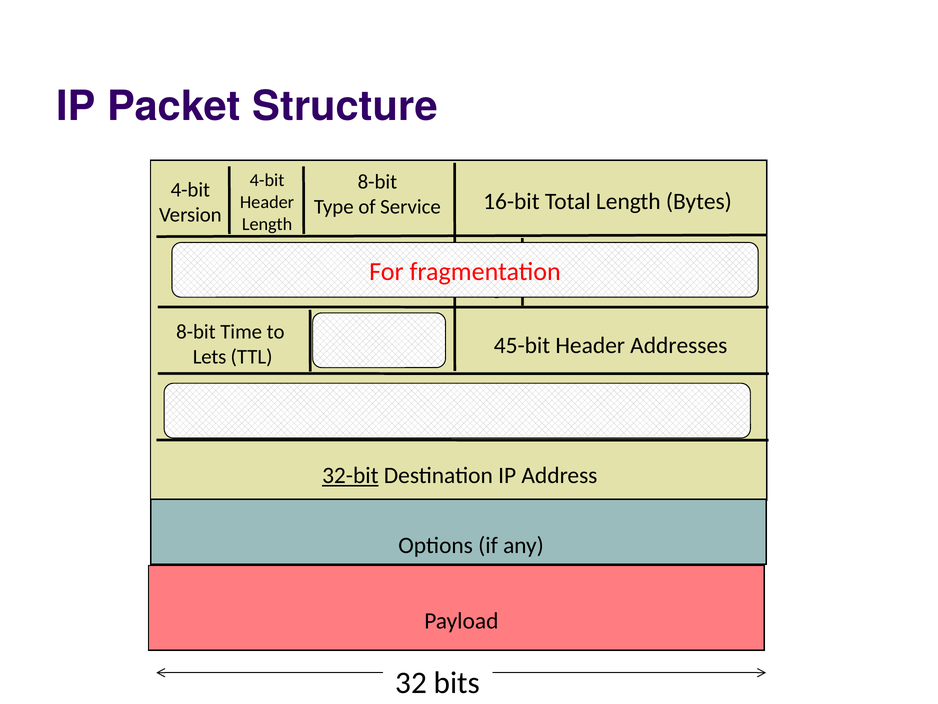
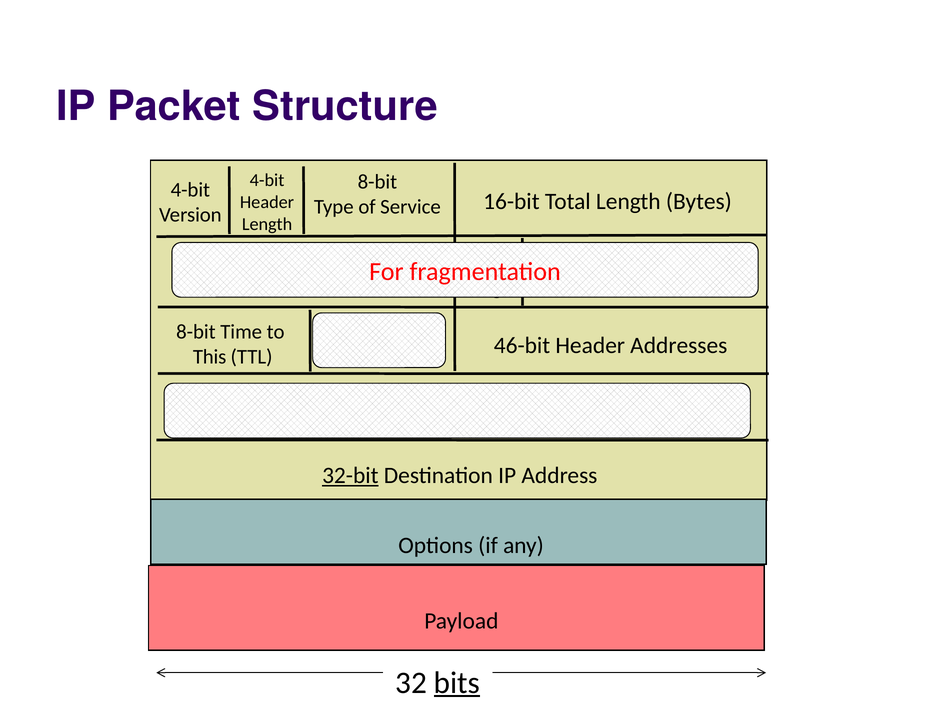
45-bit: 45-bit -> 46-bit
Lets: Lets -> This
bits underline: none -> present
